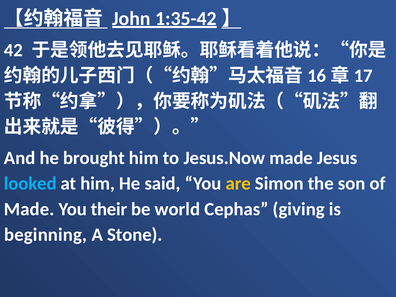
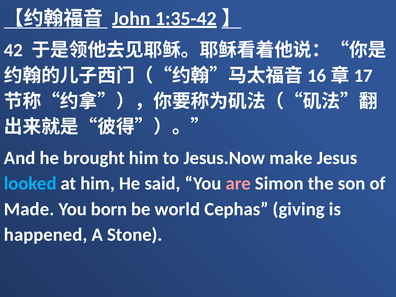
Jesus.Now made: made -> make
are colour: yellow -> pink
their: their -> born
beginning: beginning -> happened
